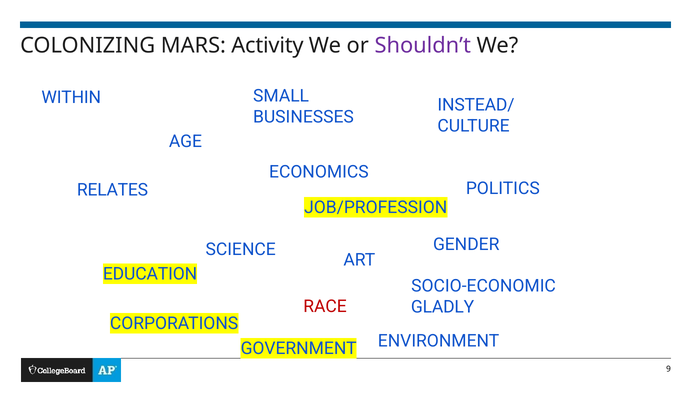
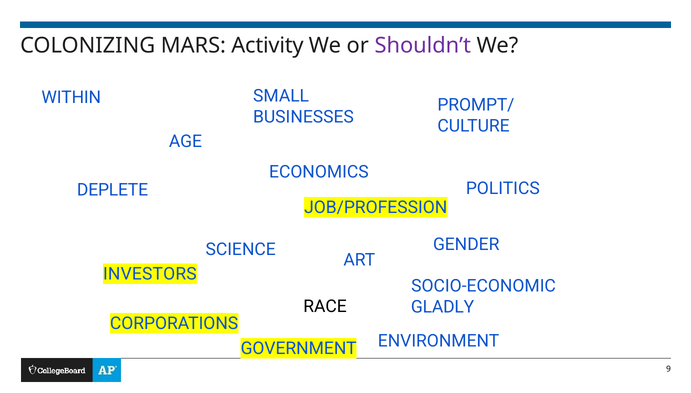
INSTEAD/: INSTEAD/ -> PROMPT/
RELATES: RELATES -> DEPLETE
EDUCATION: EDUCATION -> INVESTORS
RACE colour: red -> black
